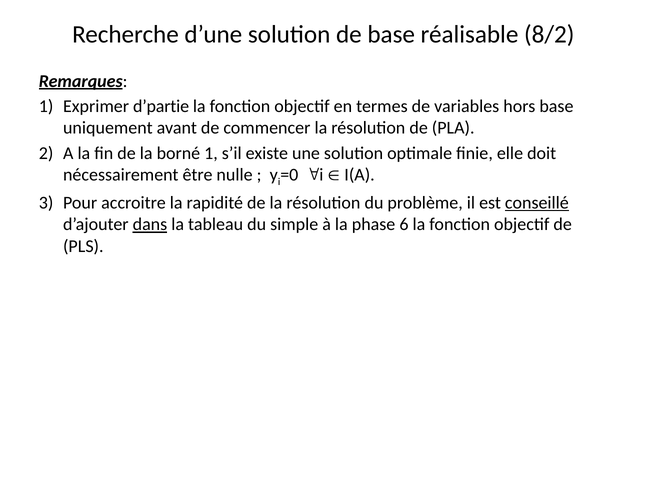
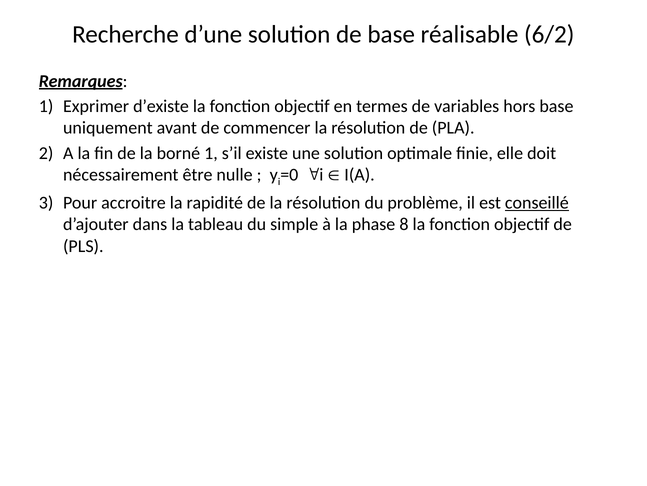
8/2: 8/2 -> 6/2
d’partie: d’partie -> d’existe
dans underline: present -> none
6: 6 -> 8
